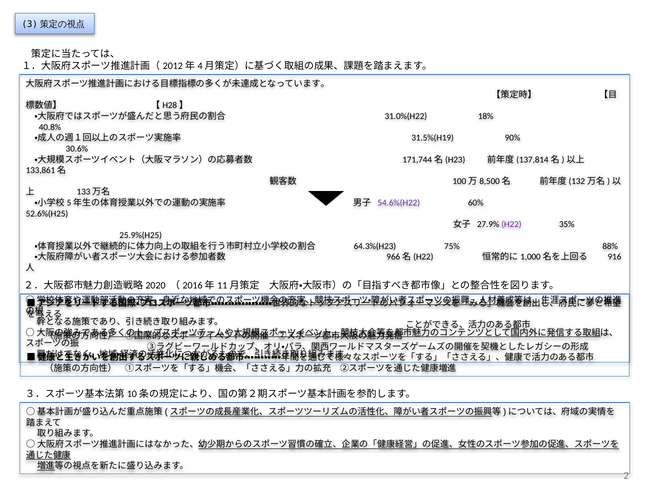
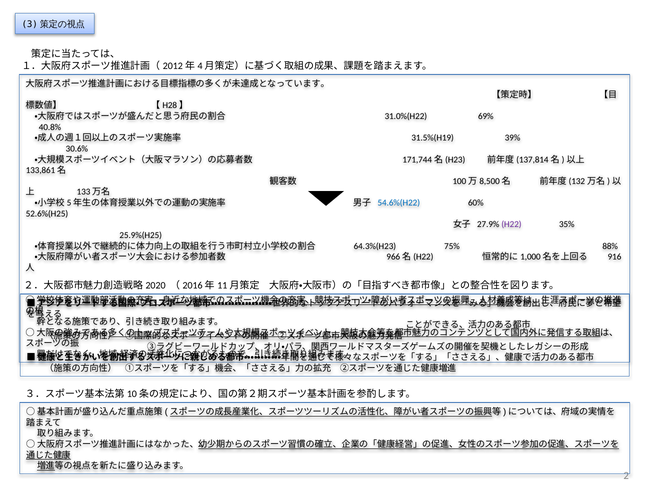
18%: 18% -> 69%
90%: 90% -> 39%
54.6%(H22 colour: purple -> blue
